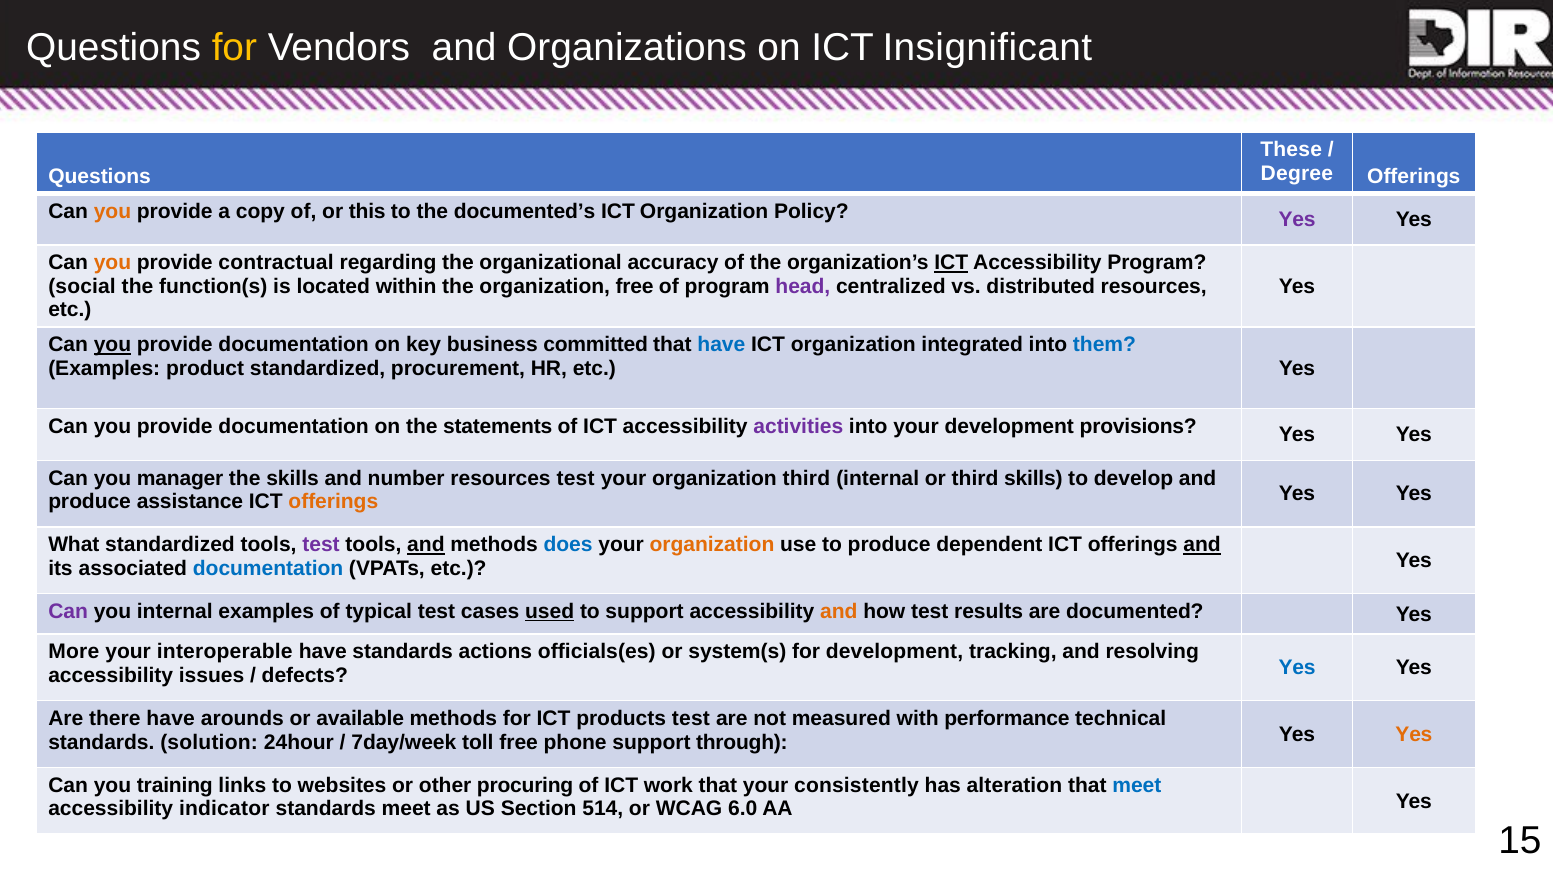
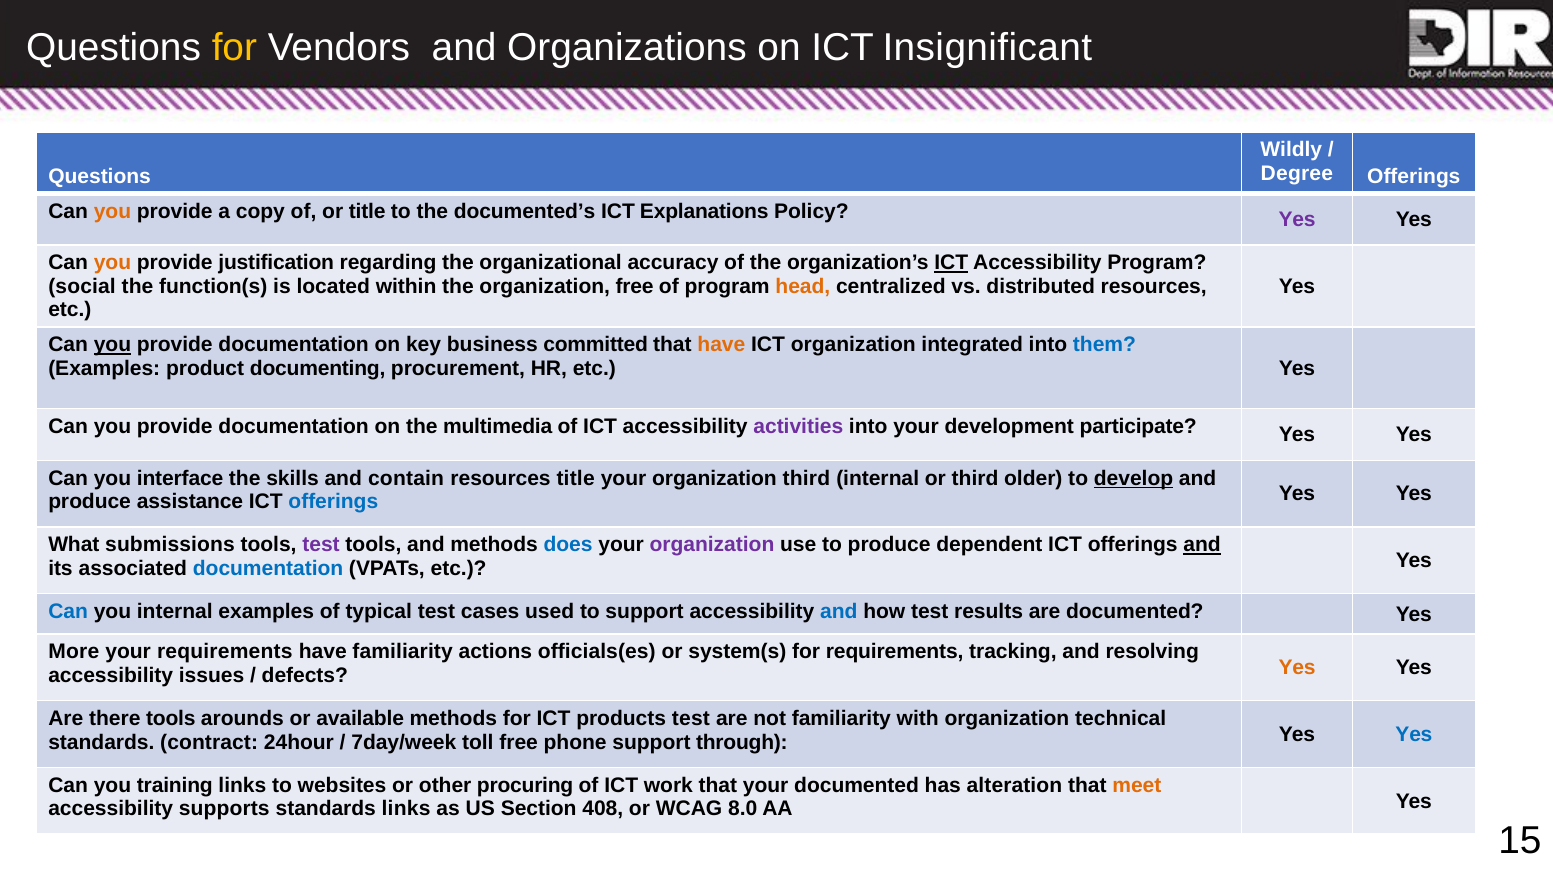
These: These -> Wildly
or this: this -> title
Organization at (704, 211): Organization -> Explanations
contractual: contractual -> justification
head colour: purple -> orange
have at (721, 345) colour: blue -> orange
product standardized: standardized -> documenting
statements: statements -> multimedia
provisions: provisions -> participate
manager: manager -> interface
number: number -> contain
resources test: test -> title
third skills: skills -> older
develop underline: none -> present
offerings at (333, 502) colour: orange -> blue
What standardized: standardized -> submissions
and at (426, 545) underline: present -> none
organization at (712, 545) colour: orange -> purple
Can at (68, 612) colour: purple -> blue
used underline: present -> none
and at (839, 612) colour: orange -> blue
your interoperable: interoperable -> requirements
have standards: standards -> familiarity
for development: development -> requirements
Yes at (1297, 668) colour: blue -> orange
there have: have -> tools
not measured: measured -> familiarity
with performance: performance -> organization
solution: solution -> contract
Yes at (1414, 735) colour: orange -> blue
your consistently: consistently -> documented
meet at (1137, 786) colour: blue -> orange
indicator: indicator -> supports
standards meet: meet -> links
514: 514 -> 408
6.0: 6.0 -> 8.0
